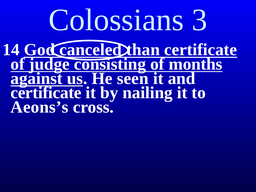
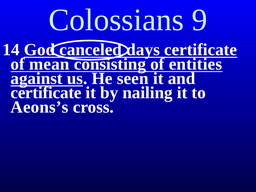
3: 3 -> 9
than: than -> days
judge: judge -> mean
months: months -> entities
